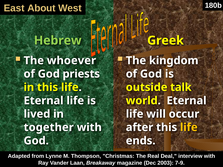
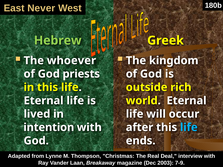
About: About -> Never
talk: talk -> rich
together: together -> intention
life at (189, 128) colour: yellow -> light blue
